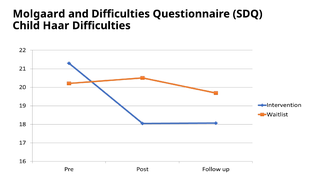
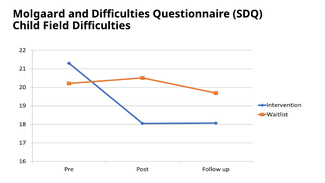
Haar: Haar -> Field
